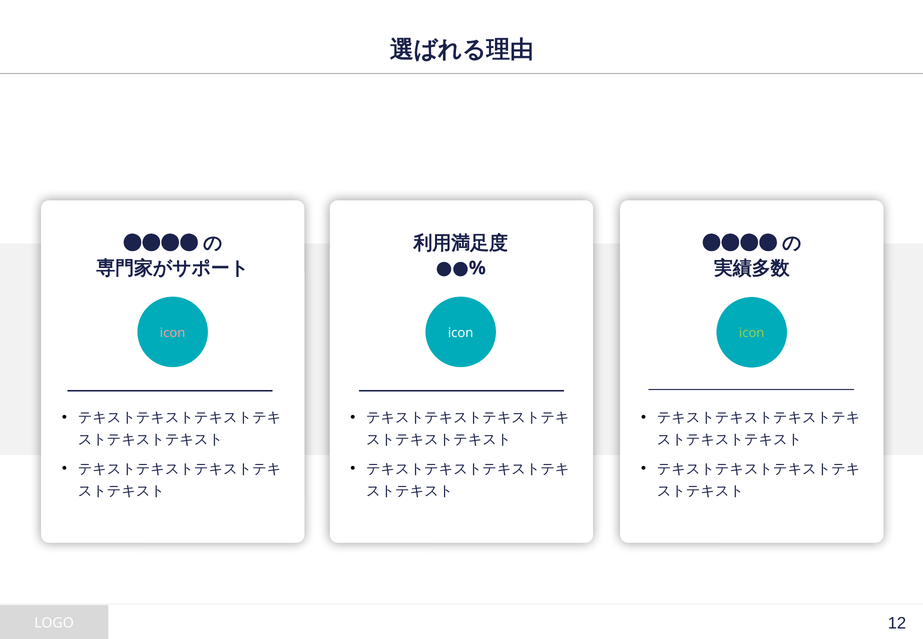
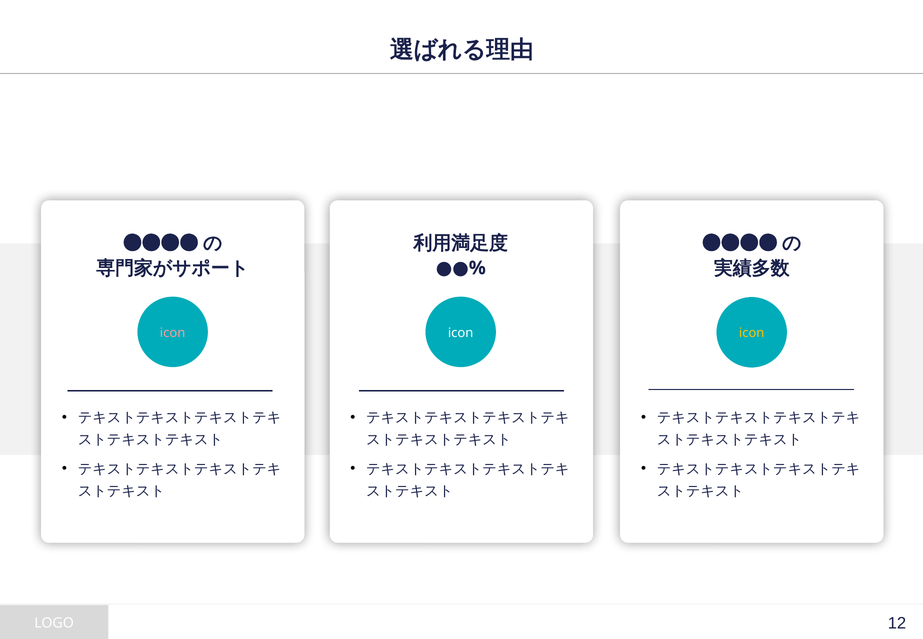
icon at (752, 333) colour: light green -> yellow
